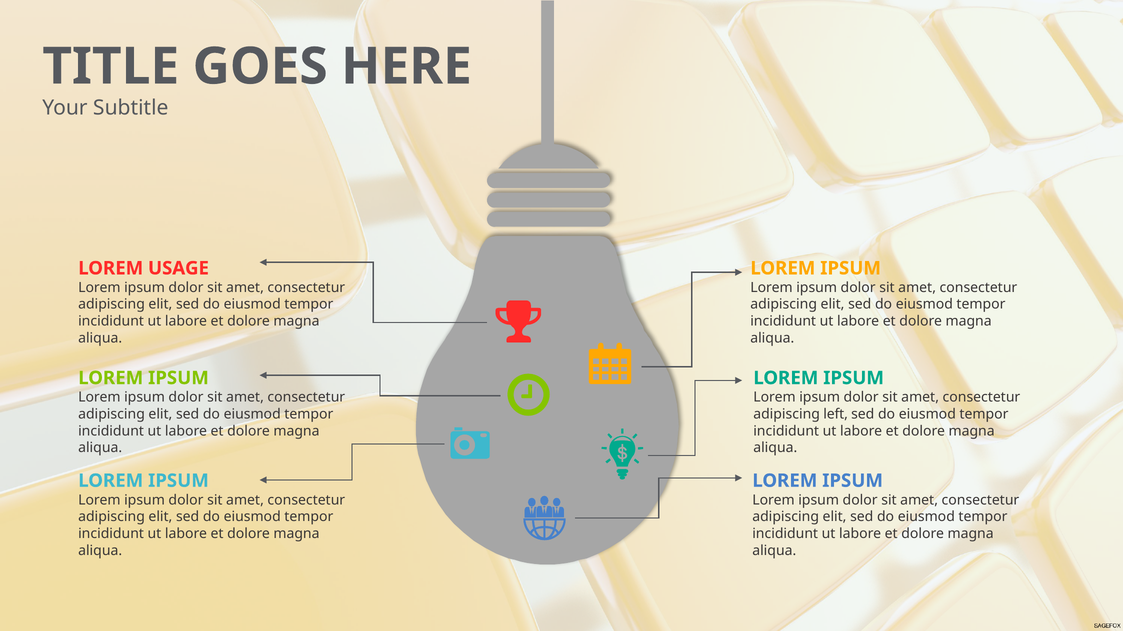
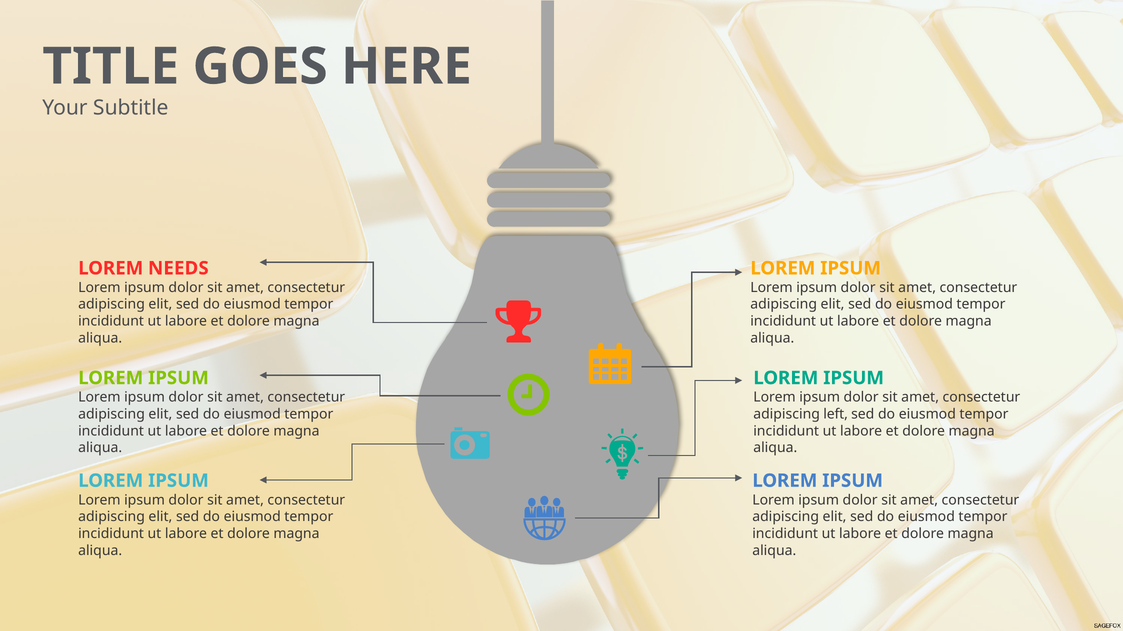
USAGE: USAGE -> NEEDS
